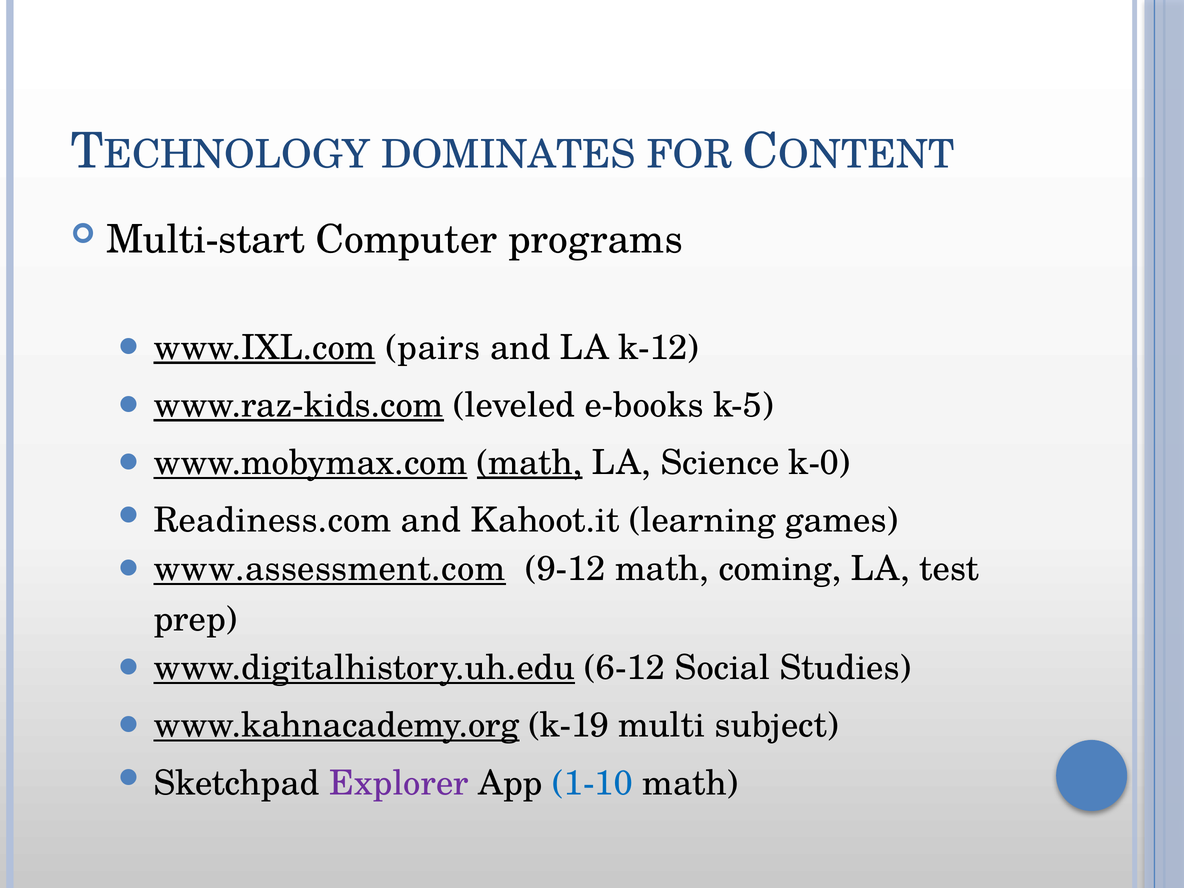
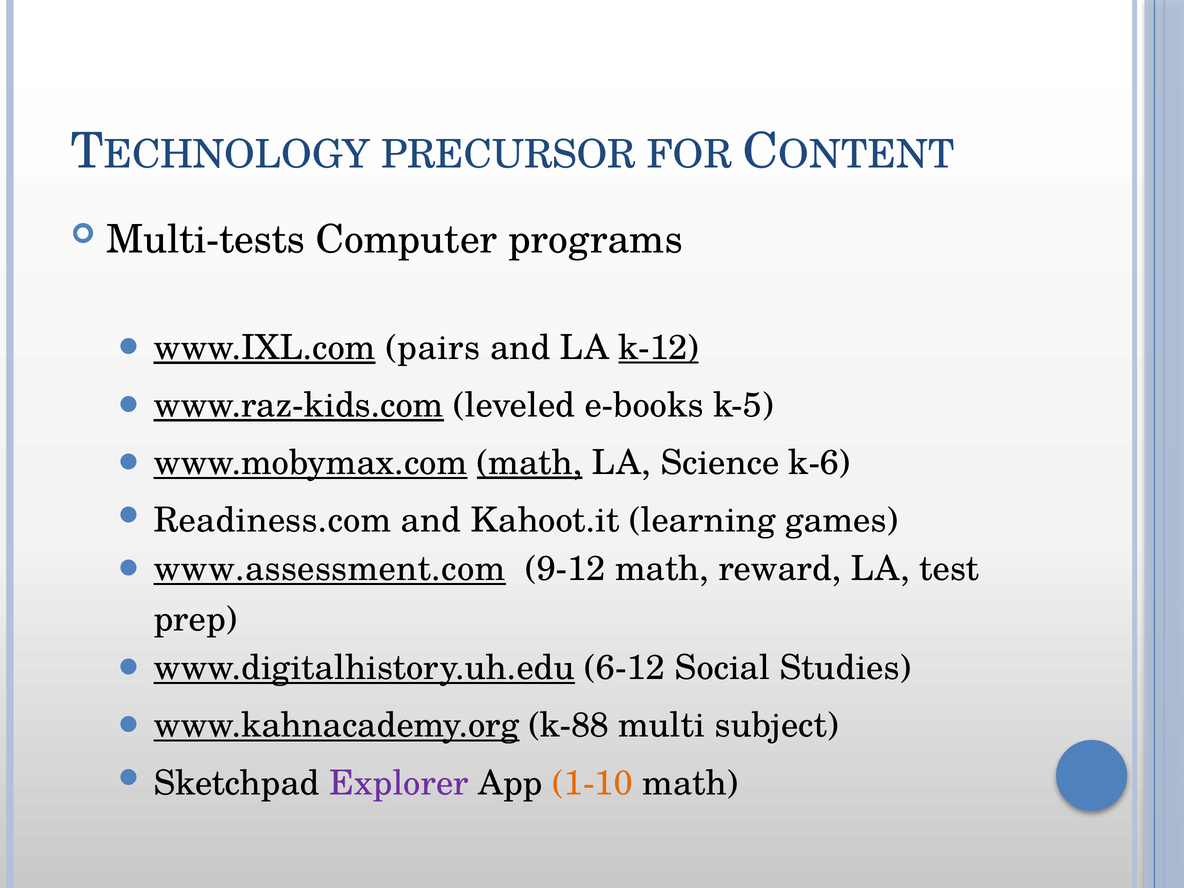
DOMINATES: DOMINATES -> PRECURSOR
Multi-start: Multi-start -> Multi-tests
k-12 underline: none -> present
k-0: k-0 -> k-6
coming: coming -> reward
k-19: k-19 -> k-88
1-10 colour: blue -> orange
